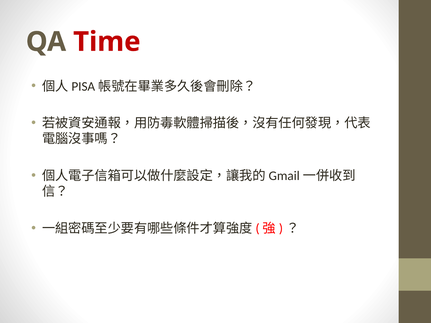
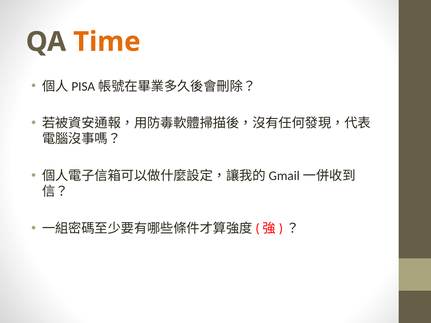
Time colour: red -> orange
